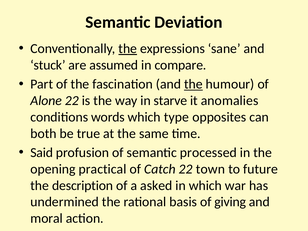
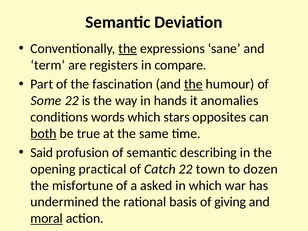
stuck: stuck -> term
assumed: assumed -> registers
Alone: Alone -> Some
starve: starve -> hands
type: type -> stars
both underline: none -> present
processed: processed -> describing
future: future -> dozen
description: description -> misfortune
moral underline: none -> present
